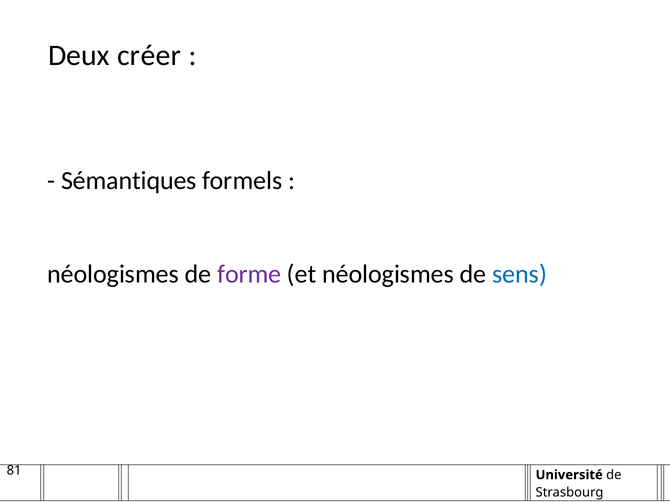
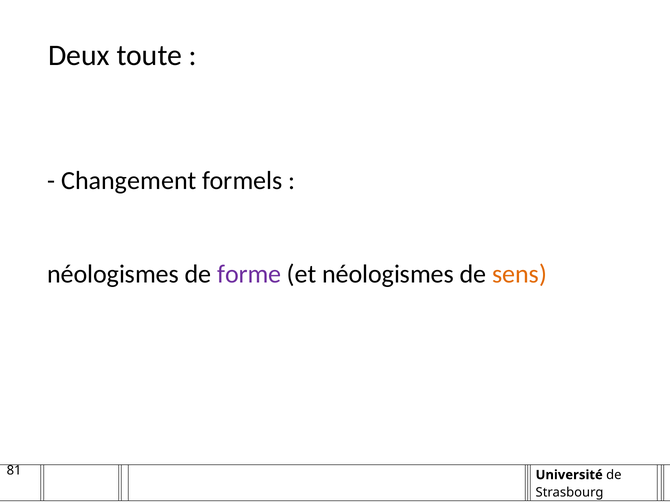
créer: créer -> toute
Sémantiques: Sémantiques -> Changement
sens colour: blue -> orange
